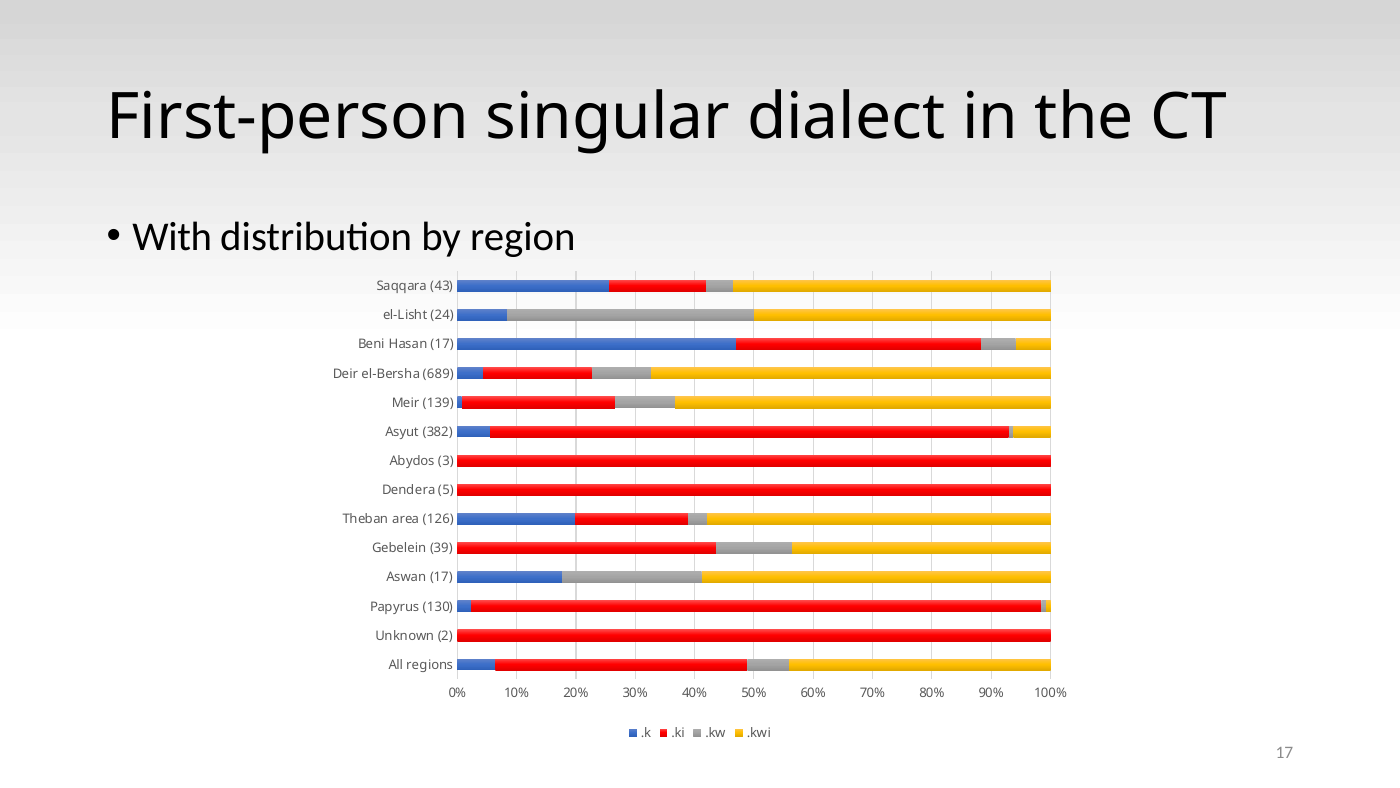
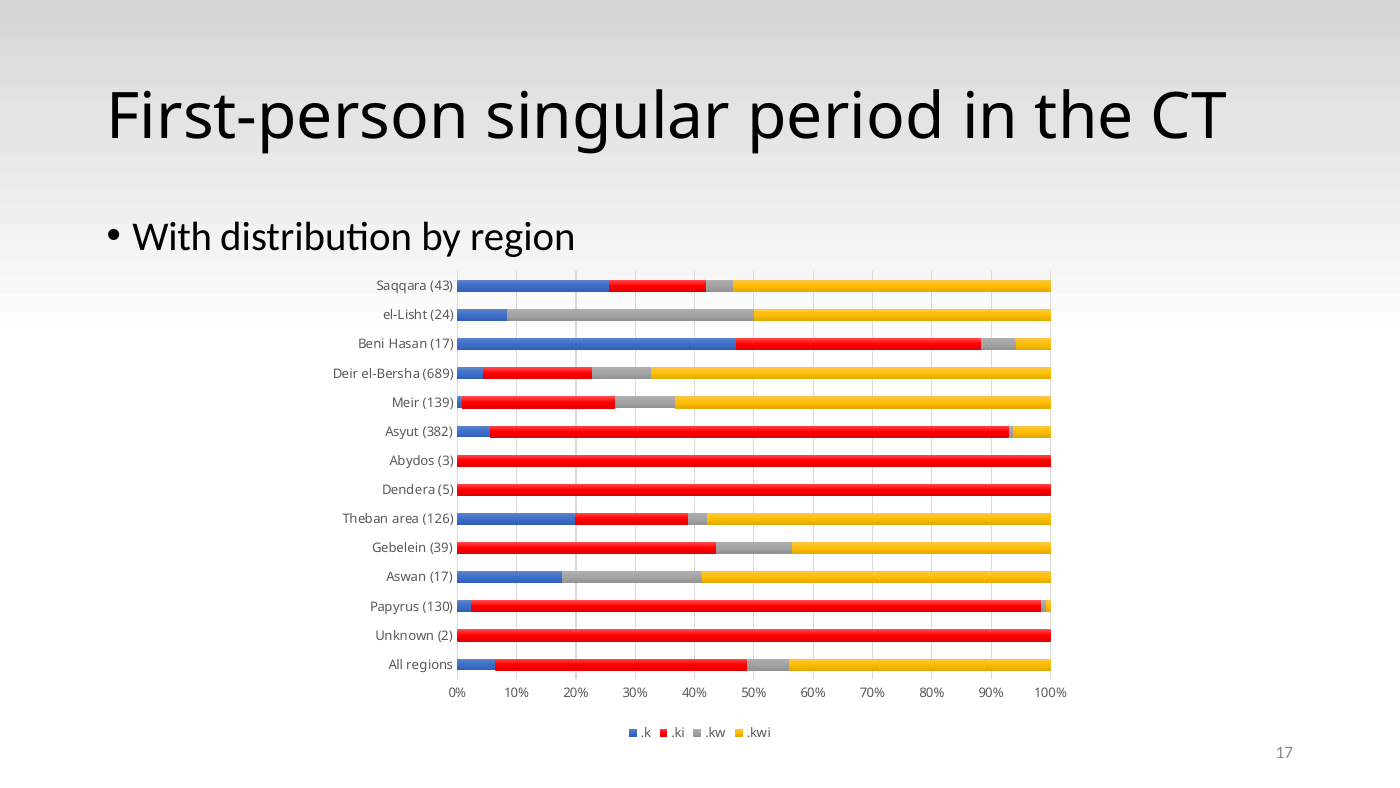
dialect: dialect -> period
